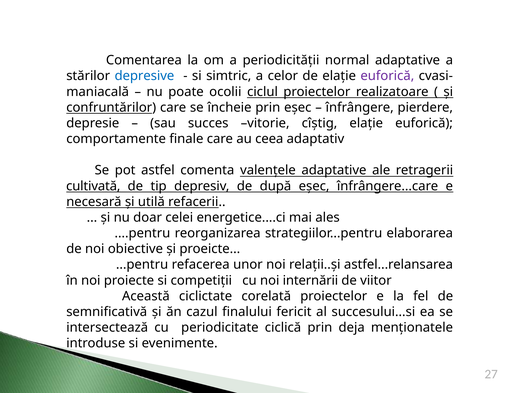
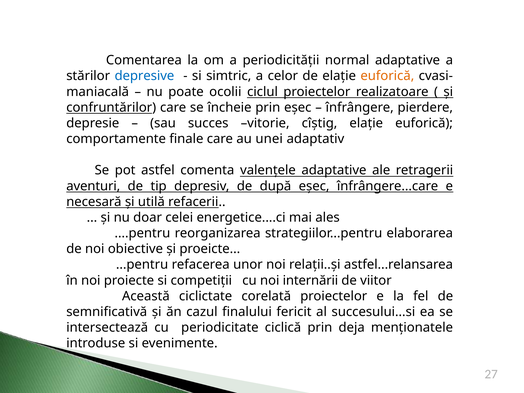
euforică at (387, 76) colour: purple -> orange
ceea: ceea -> unei
cultivată: cultivată -> aventuri
